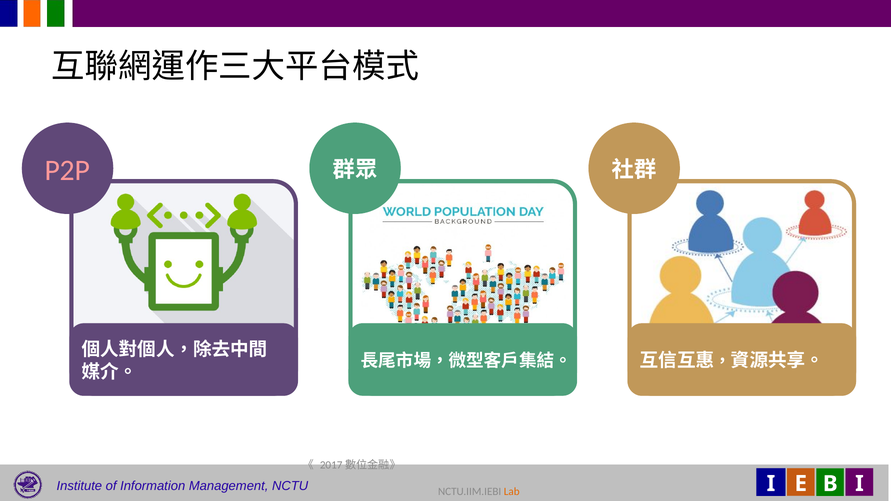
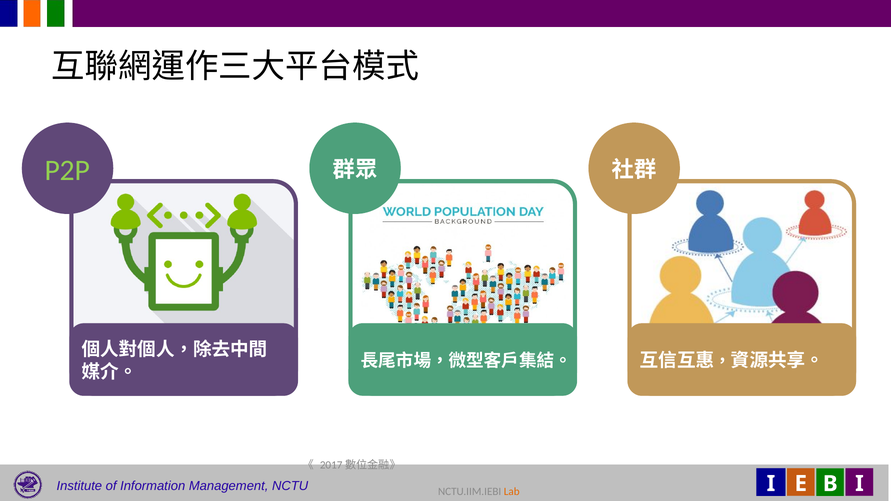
P2P colour: pink -> light green
